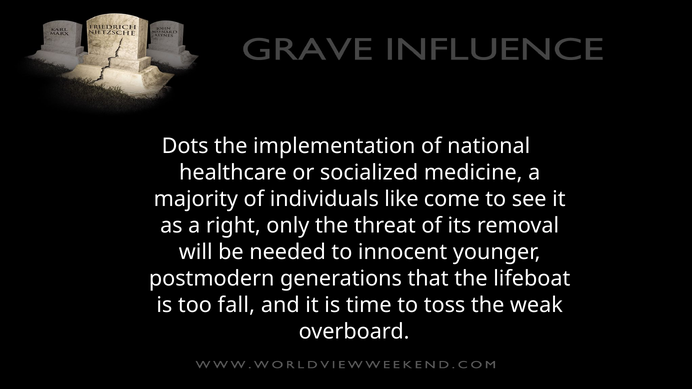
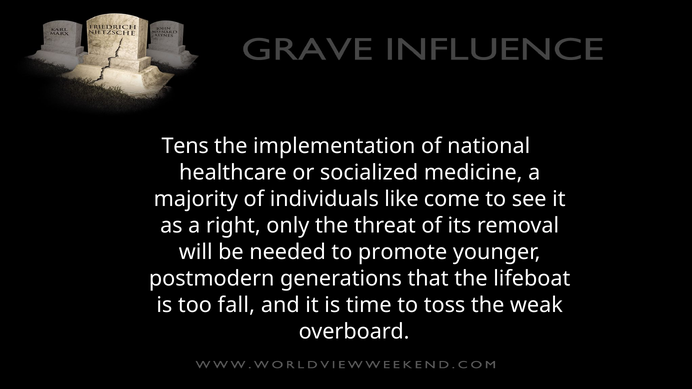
Dots: Dots -> Tens
innocent: innocent -> promote
